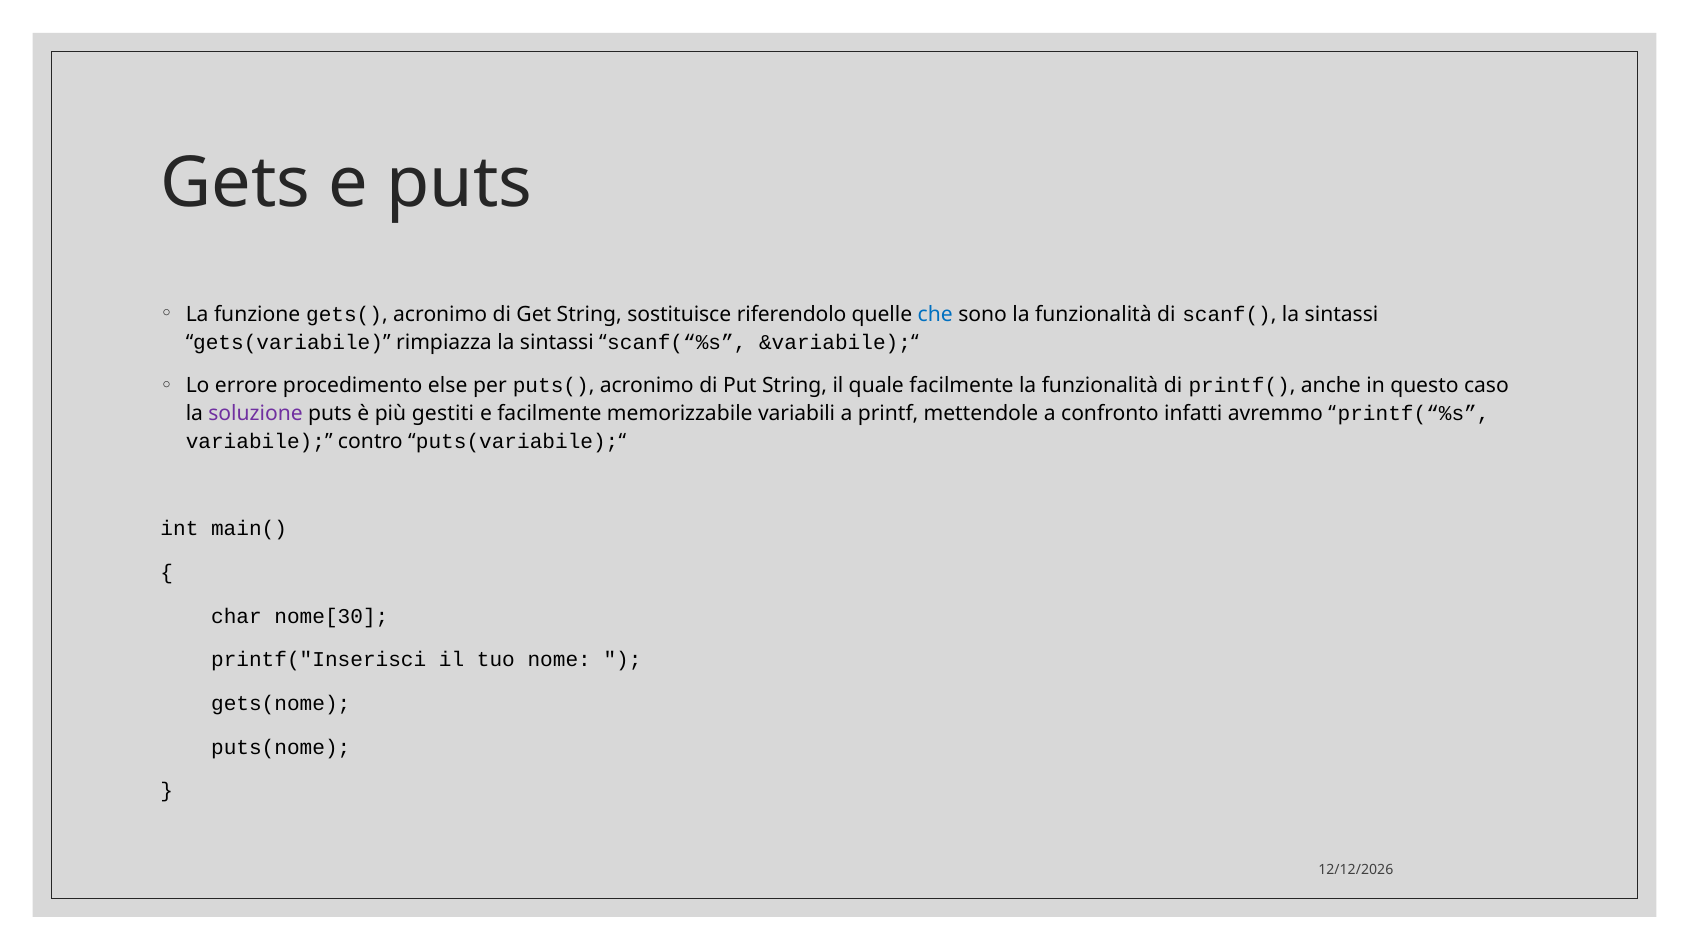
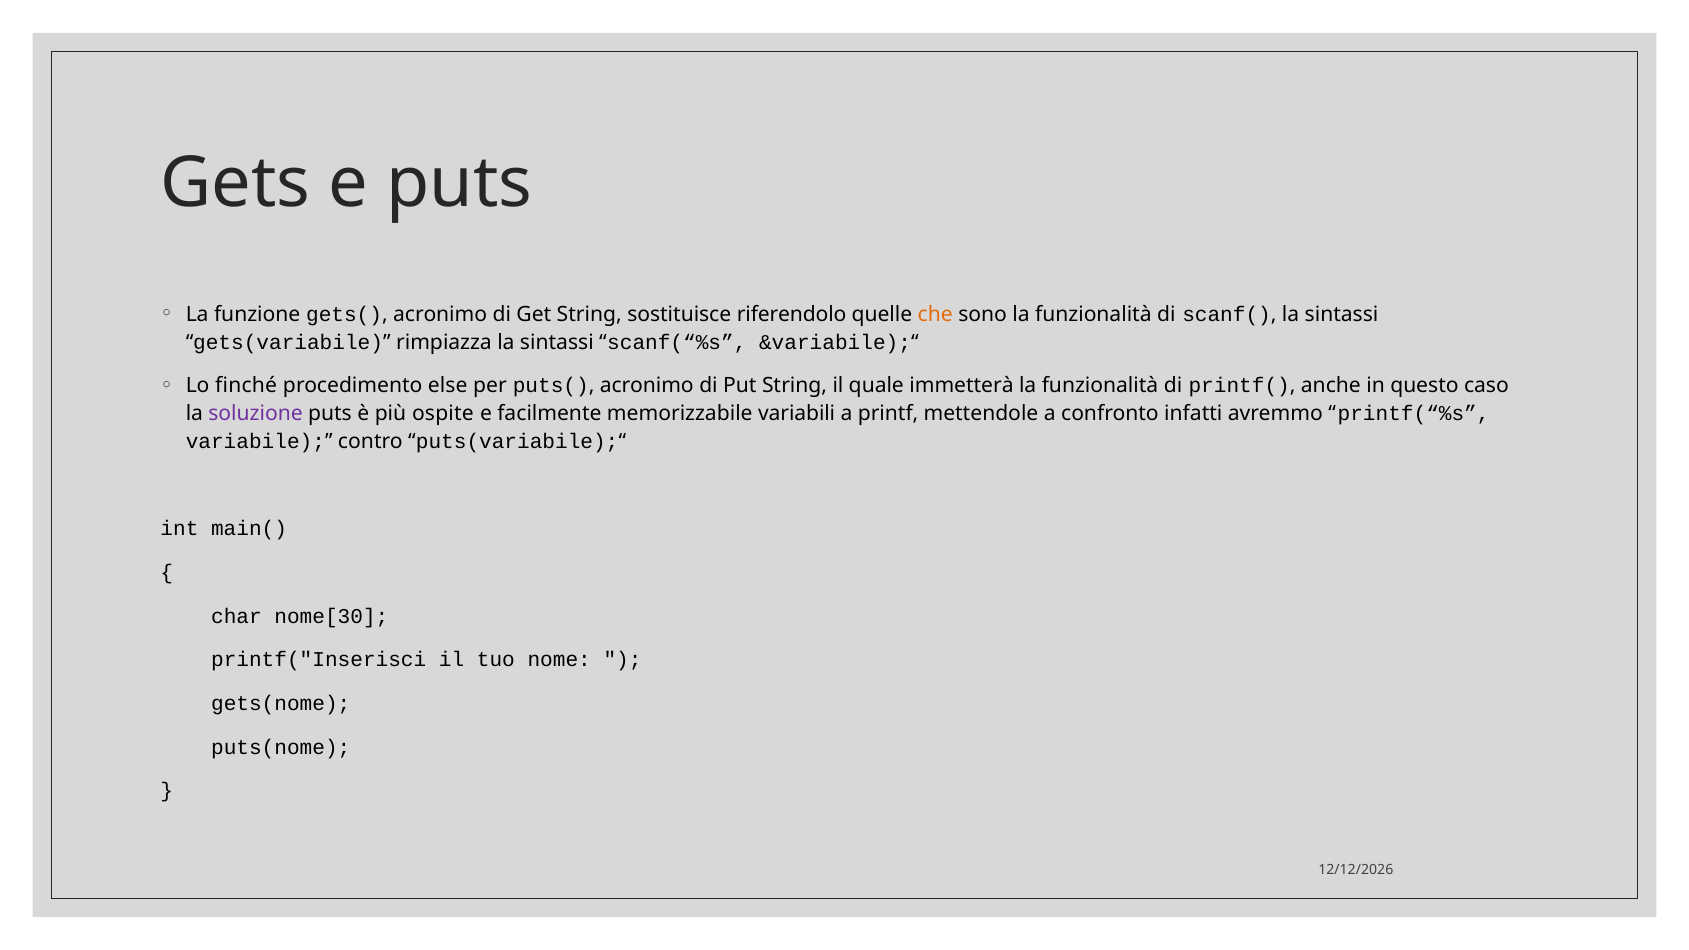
che colour: blue -> orange
errore: errore -> finché
quale facilmente: facilmente -> immetterà
gestiti: gestiti -> ospite
